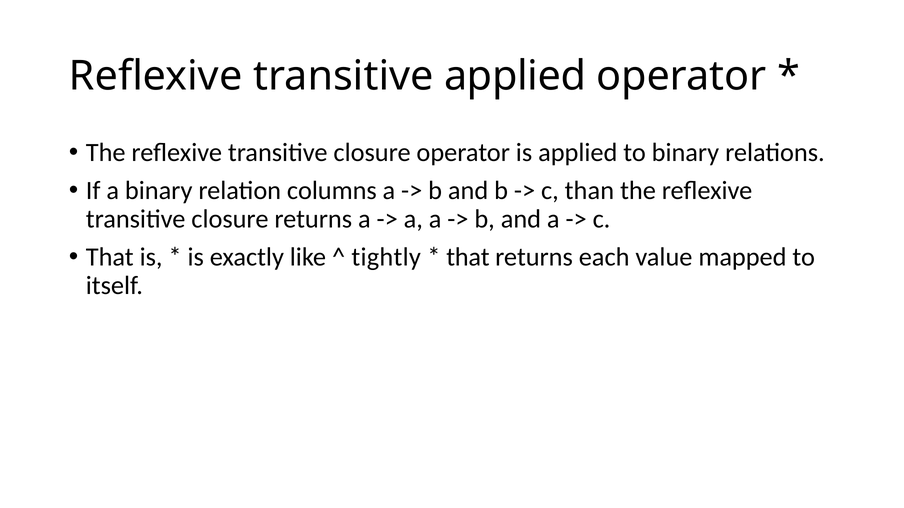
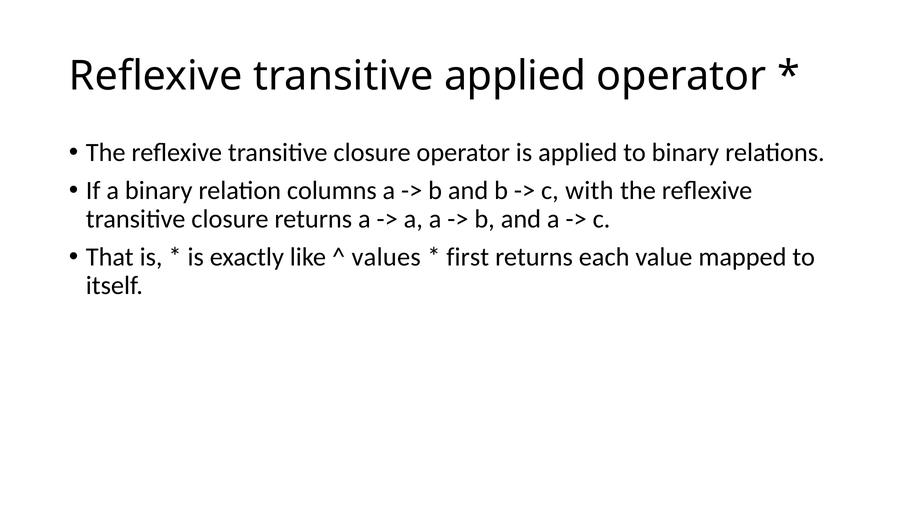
than: than -> with
tightly: tightly -> values
that at (468, 257): that -> first
